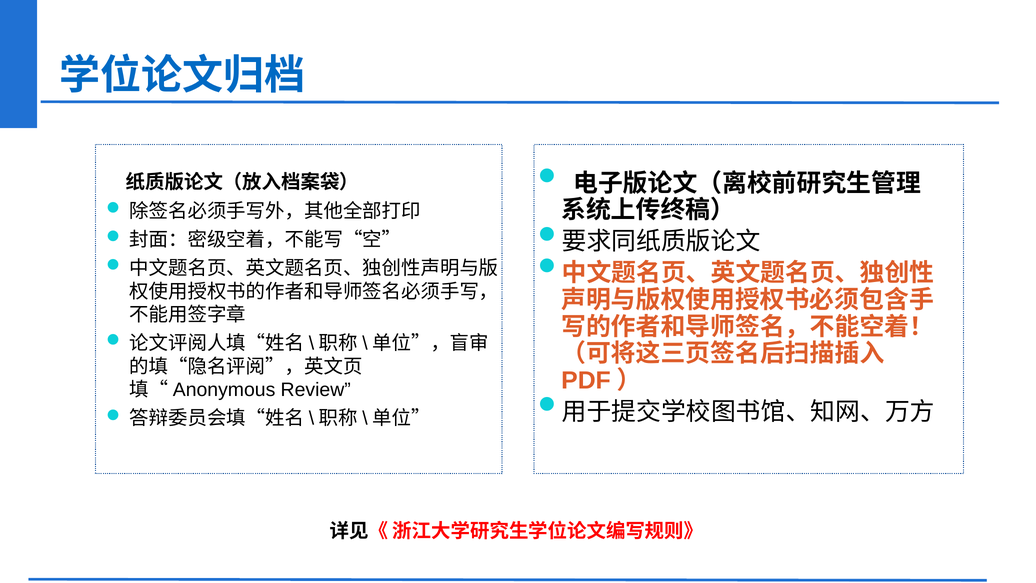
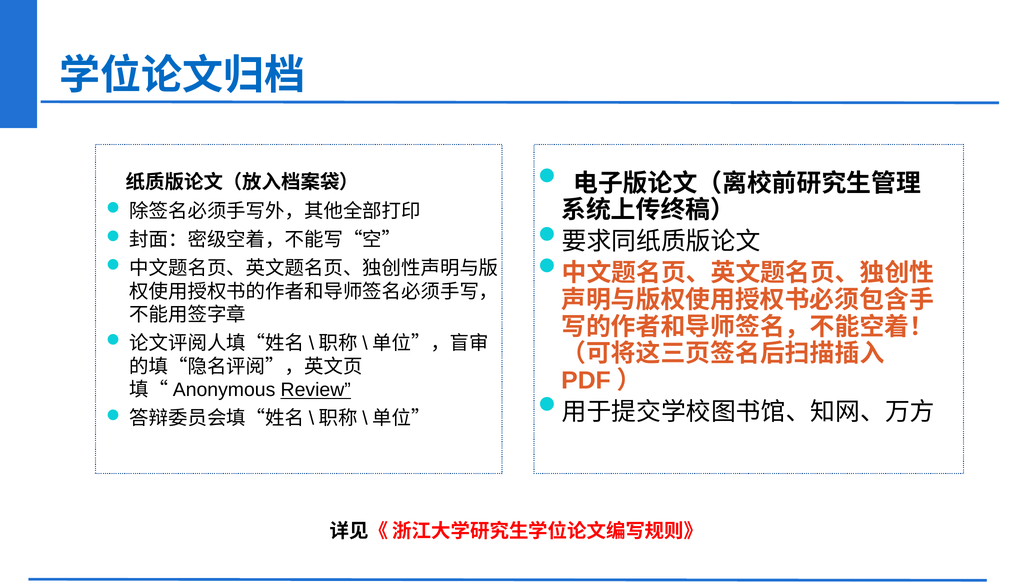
Review underline: none -> present
